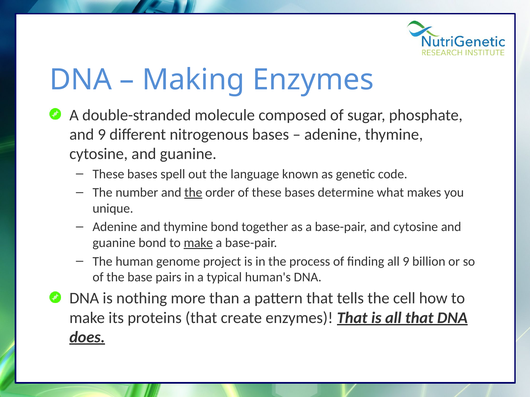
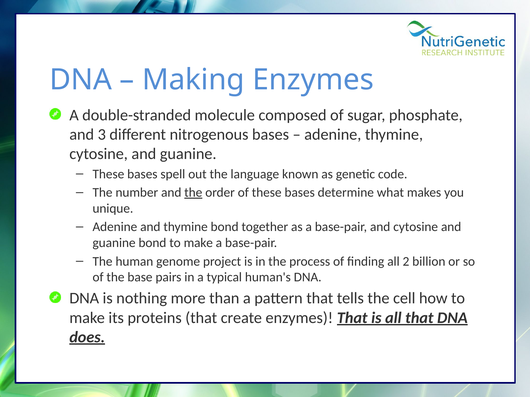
and 9: 9 -> 3
make at (198, 243) underline: present -> none
all 9: 9 -> 2
